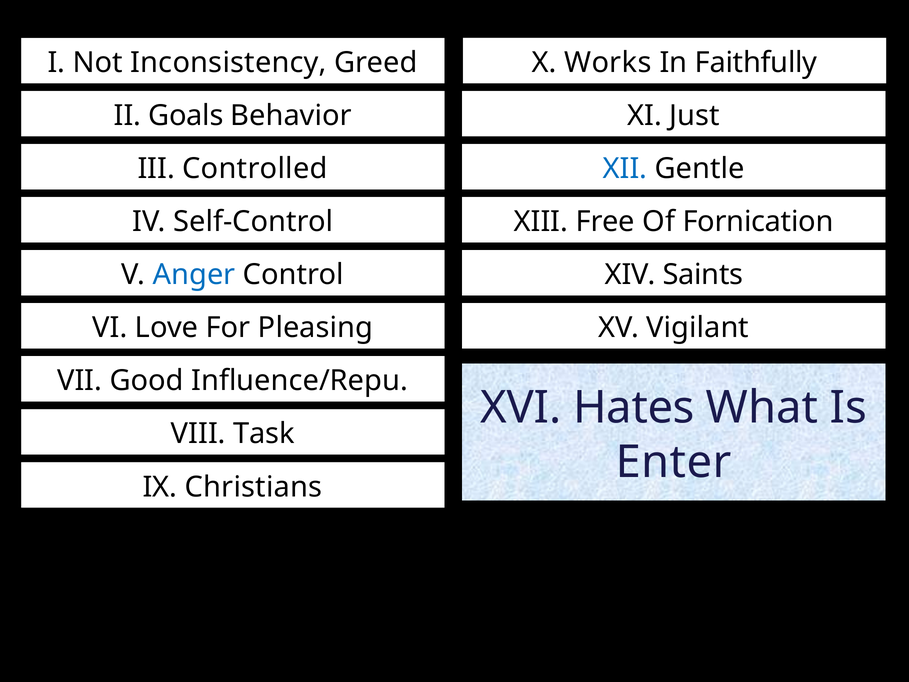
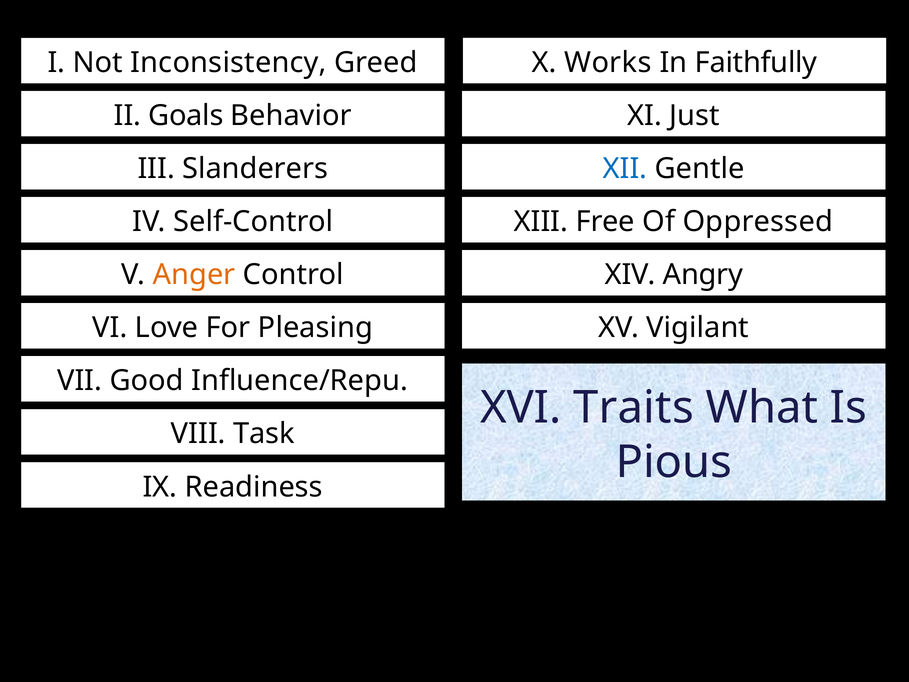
Controlled: Controlled -> Slanderers
Fornication: Fornication -> Oppressed
Anger colour: blue -> orange
Saints: Saints -> Angry
Hates: Hates -> Traits
Enter: Enter -> Pious
Christians: Christians -> Readiness
